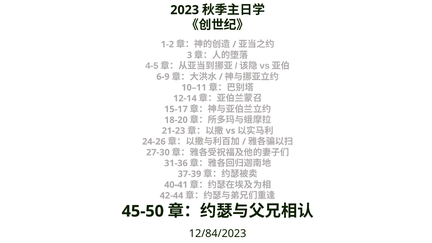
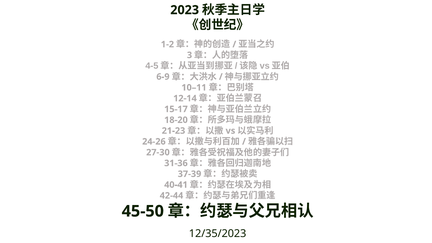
12/84/2023: 12/84/2023 -> 12/35/2023
